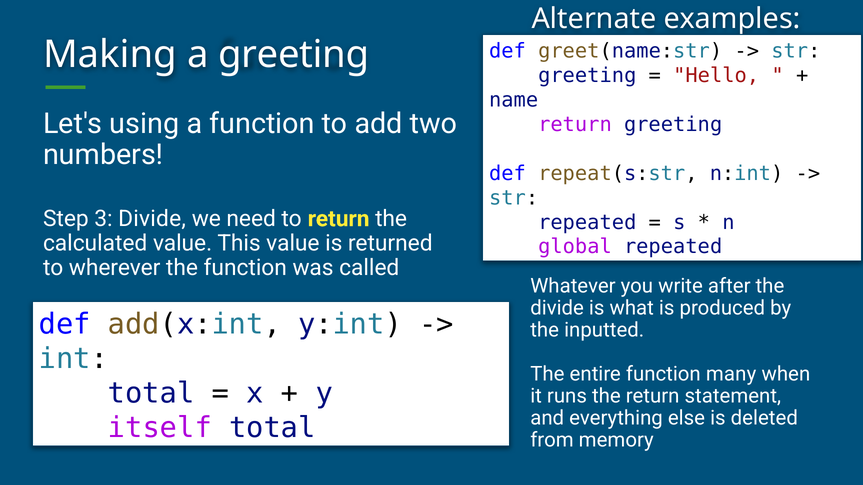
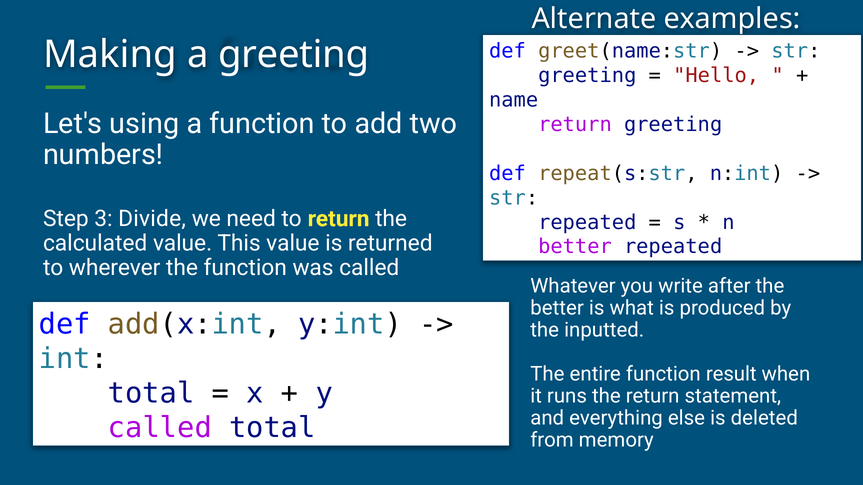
global at (575, 247): global -> better
divide at (557, 308): divide -> better
many: many -> result
itself at (160, 428): itself -> called
